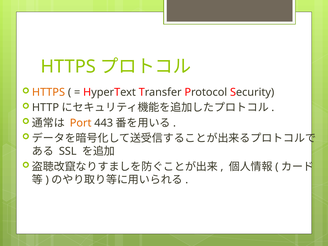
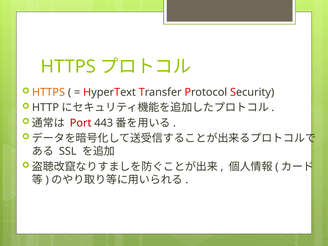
Port colour: orange -> red
